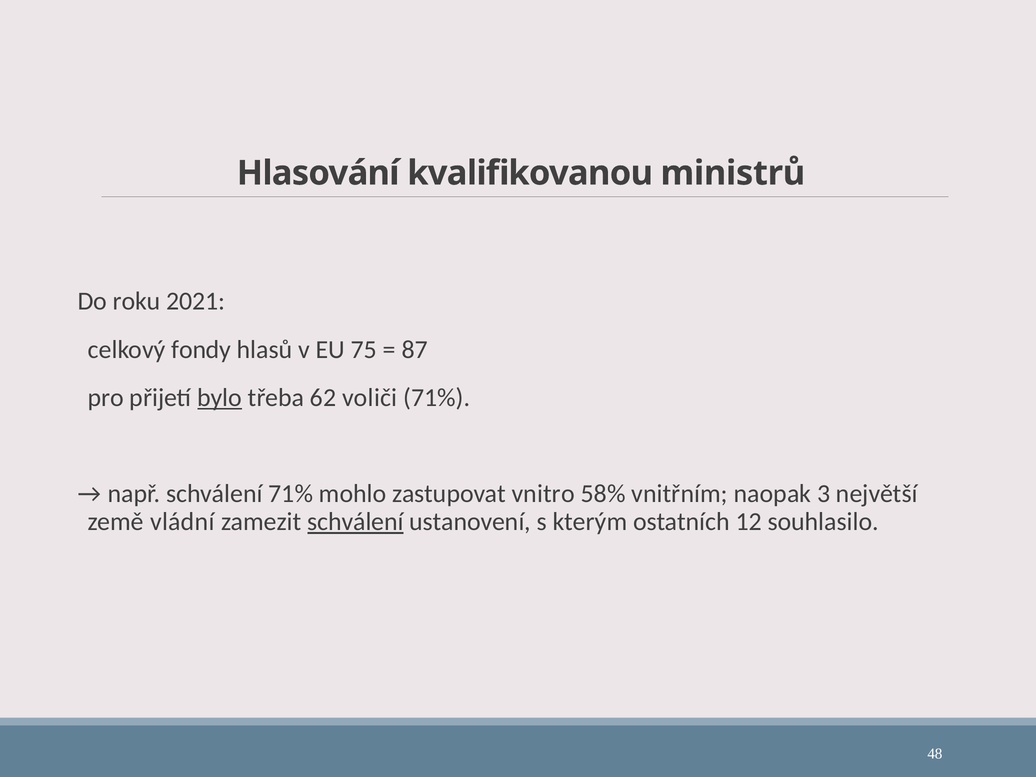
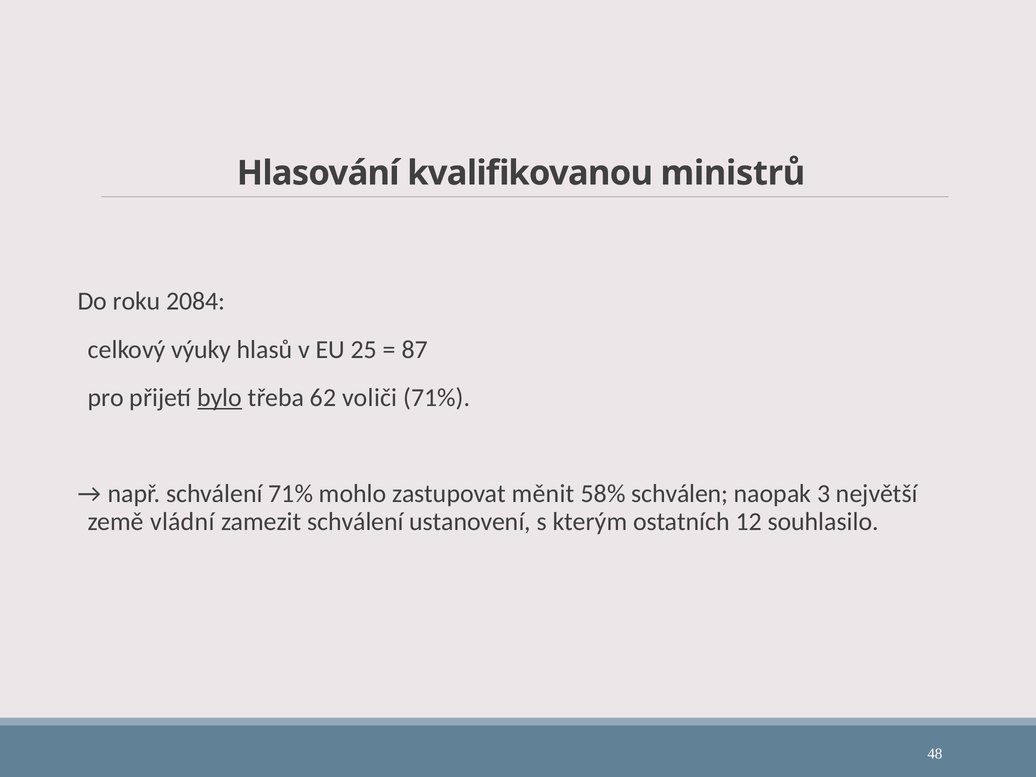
2021: 2021 -> 2084
fondy: fondy -> výuky
75: 75 -> 25
vnitro: vnitro -> měnit
vnitřním: vnitřním -> schválen
schválení at (355, 522) underline: present -> none
